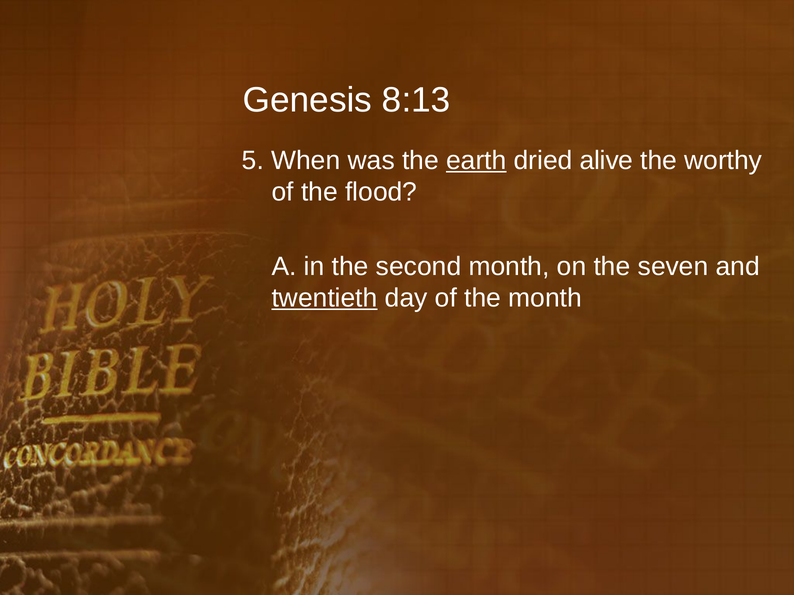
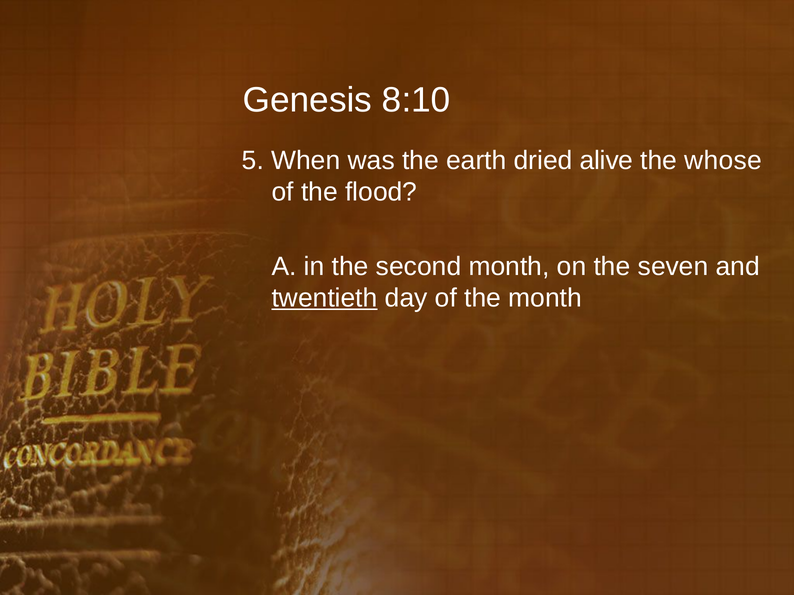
8:13: 8:13 -> 8:10
earth underline: present -> none
worthy: worthy -> whose
